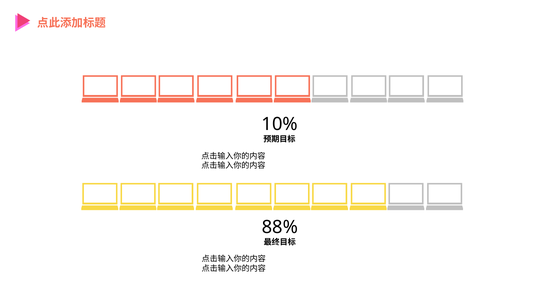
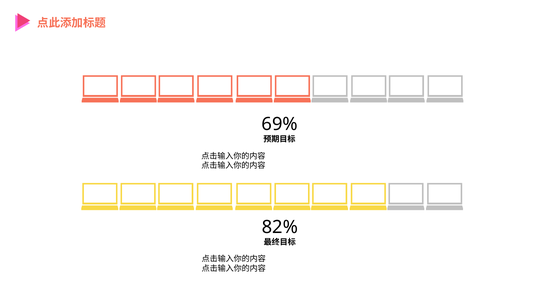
10%: 10% -> 69%
88%: 88% -> 82%
